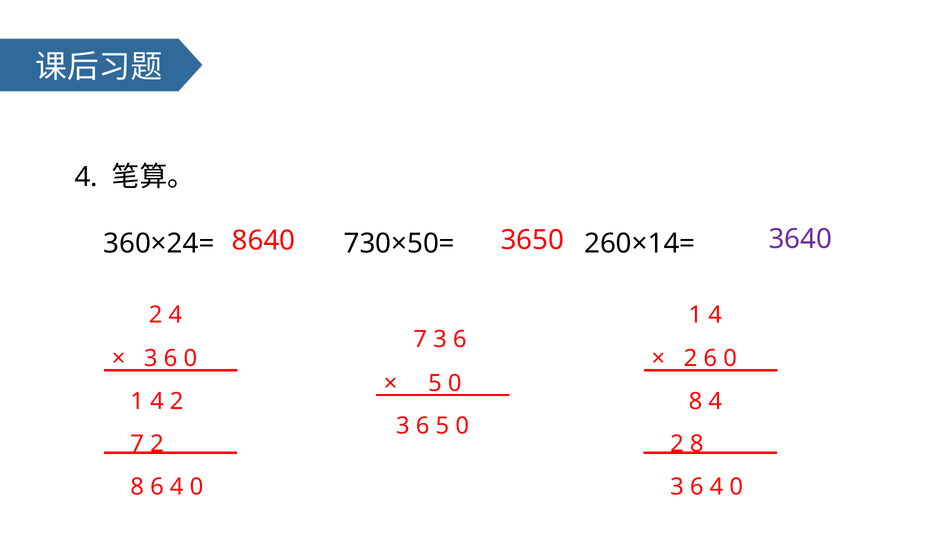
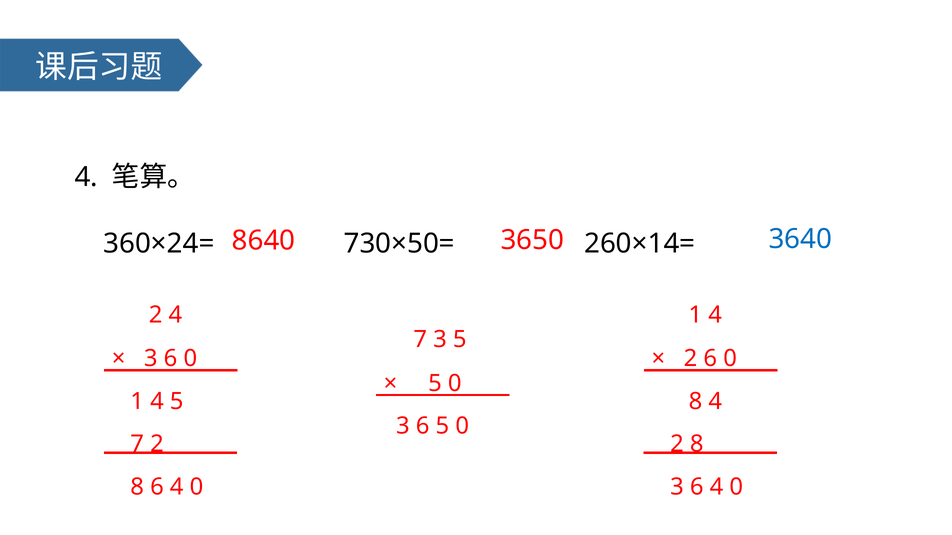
3640 colour: purple -> blue
7 3 6: 6 -> 5
1 4 2: 2 -> 5
